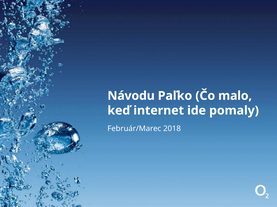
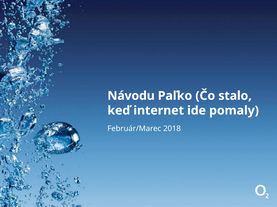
malo: malo -> stalo
